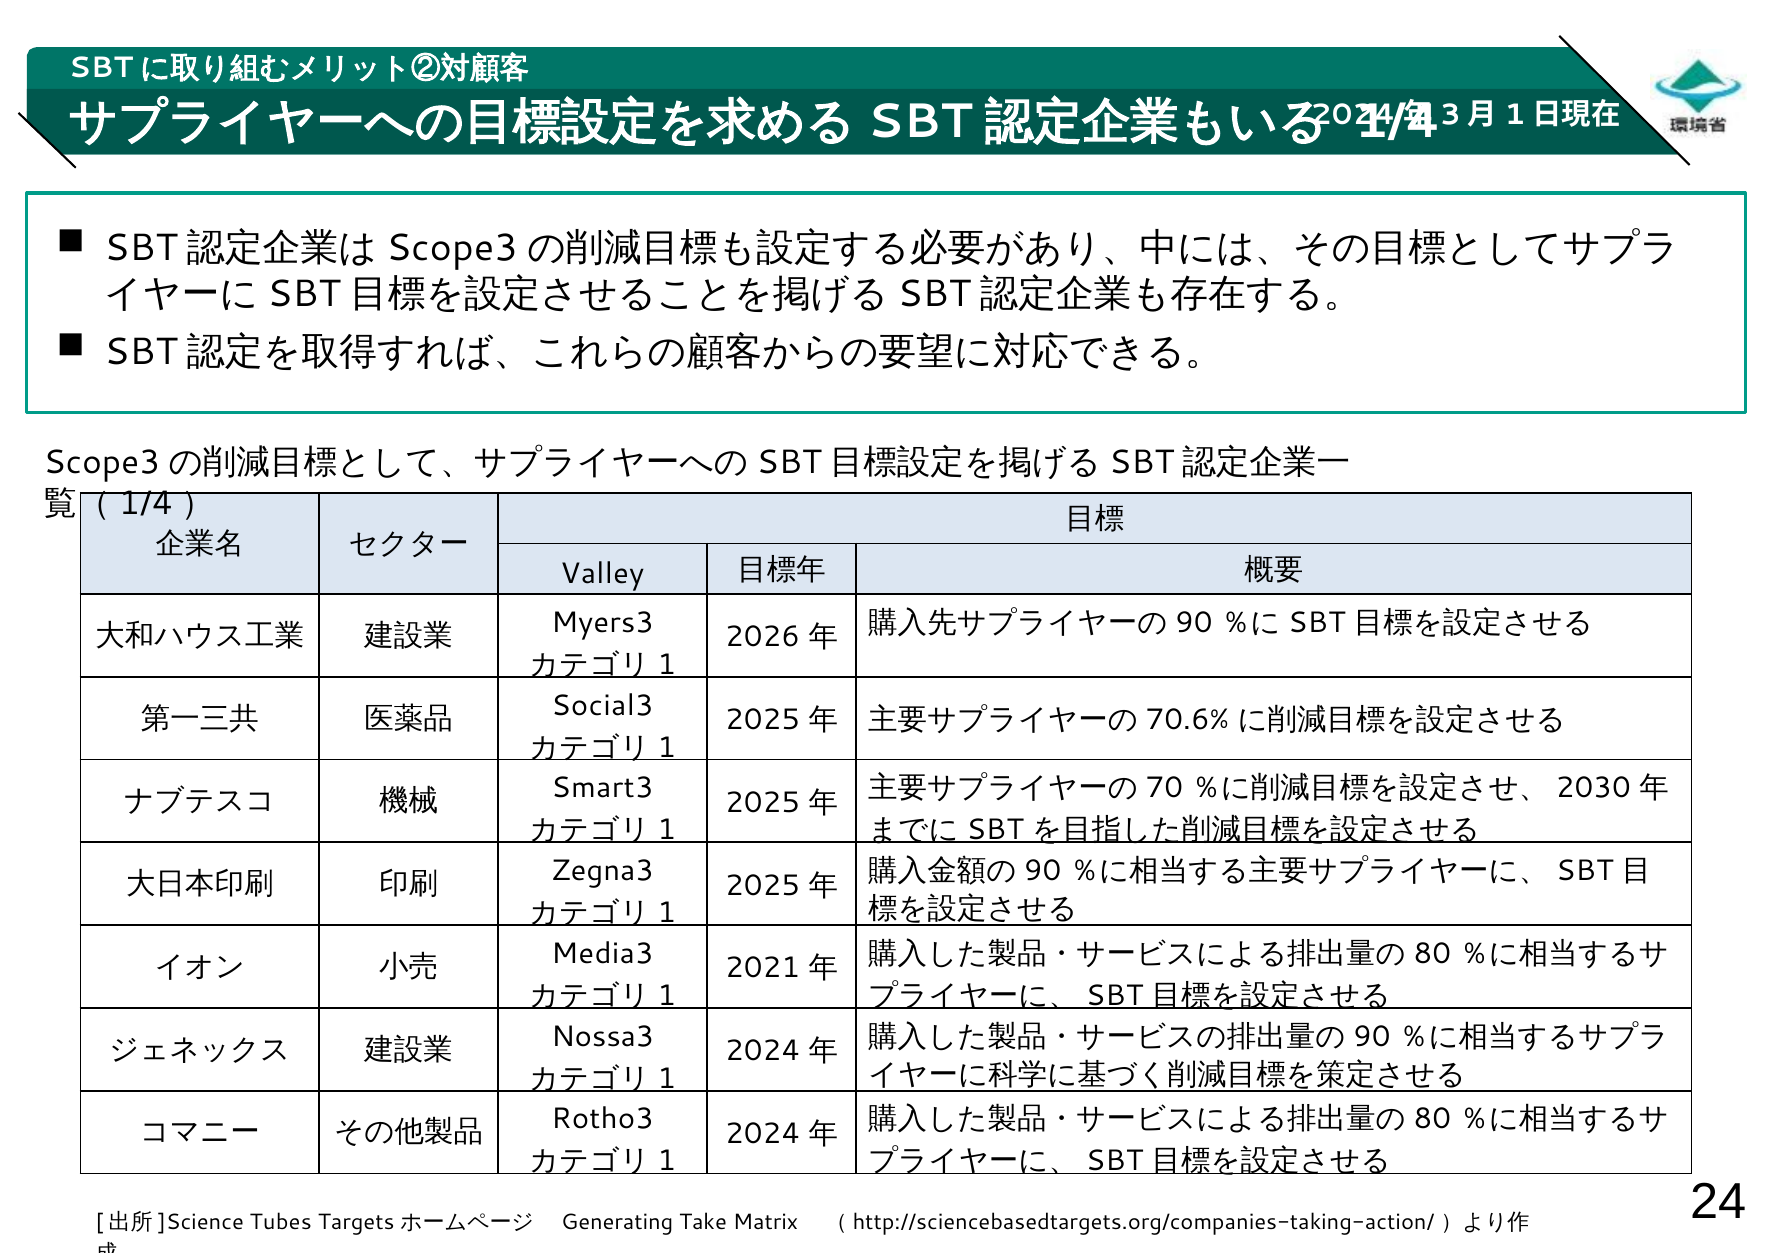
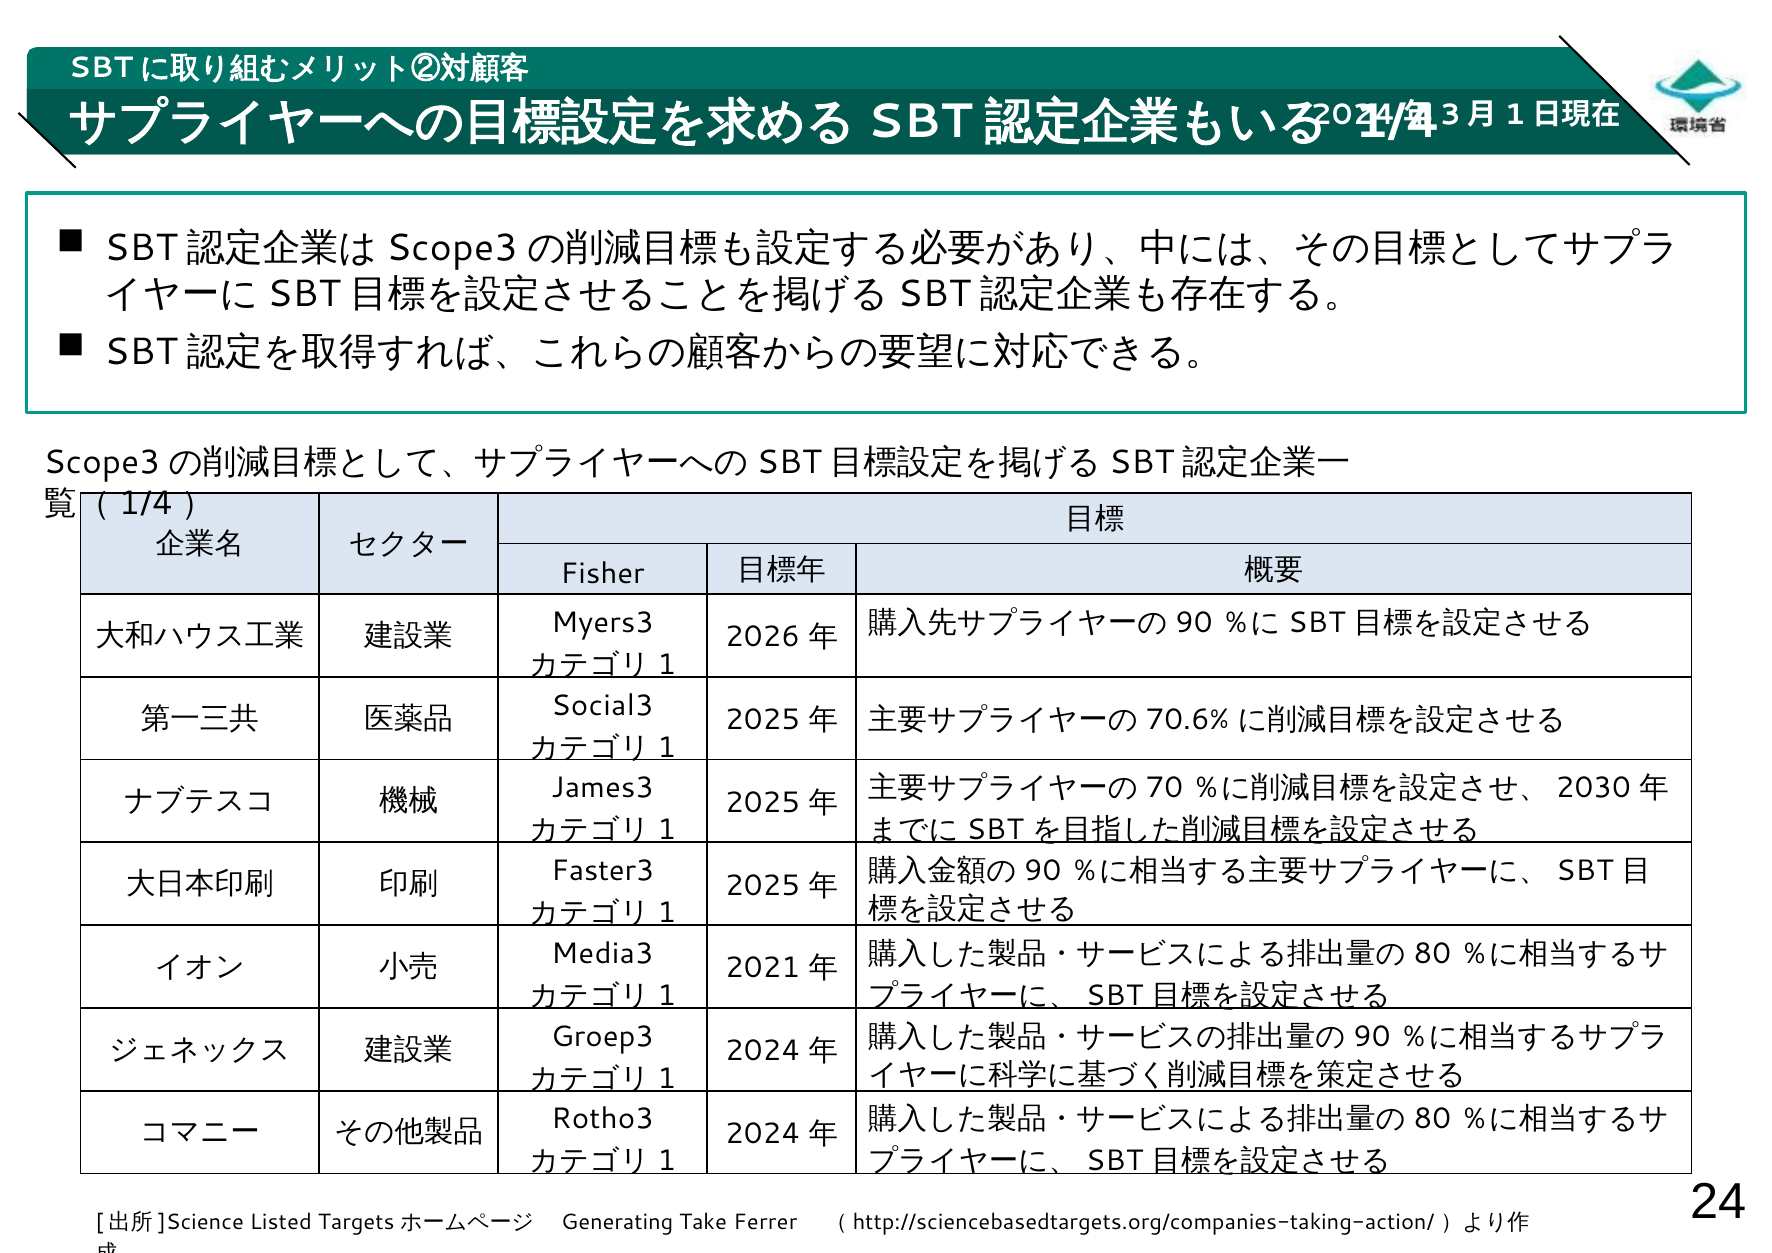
Valley: Valley -> Fisher
Smart3: Smart3 -> James3
Zegna3: Zegna3 -> Faster3
Nossa3: Nossa3 -> Groep3
Tubes: Tubes -> Listed
Matrix: Matrix -> Ferrer
